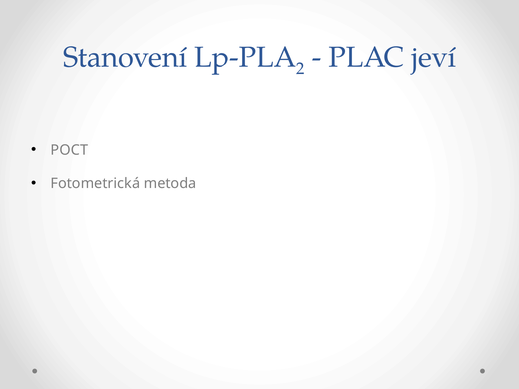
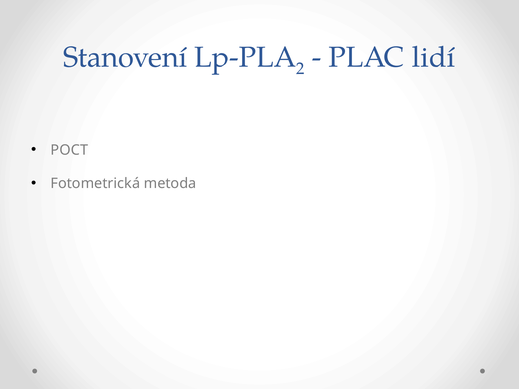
jeví: jeví -> lidí
